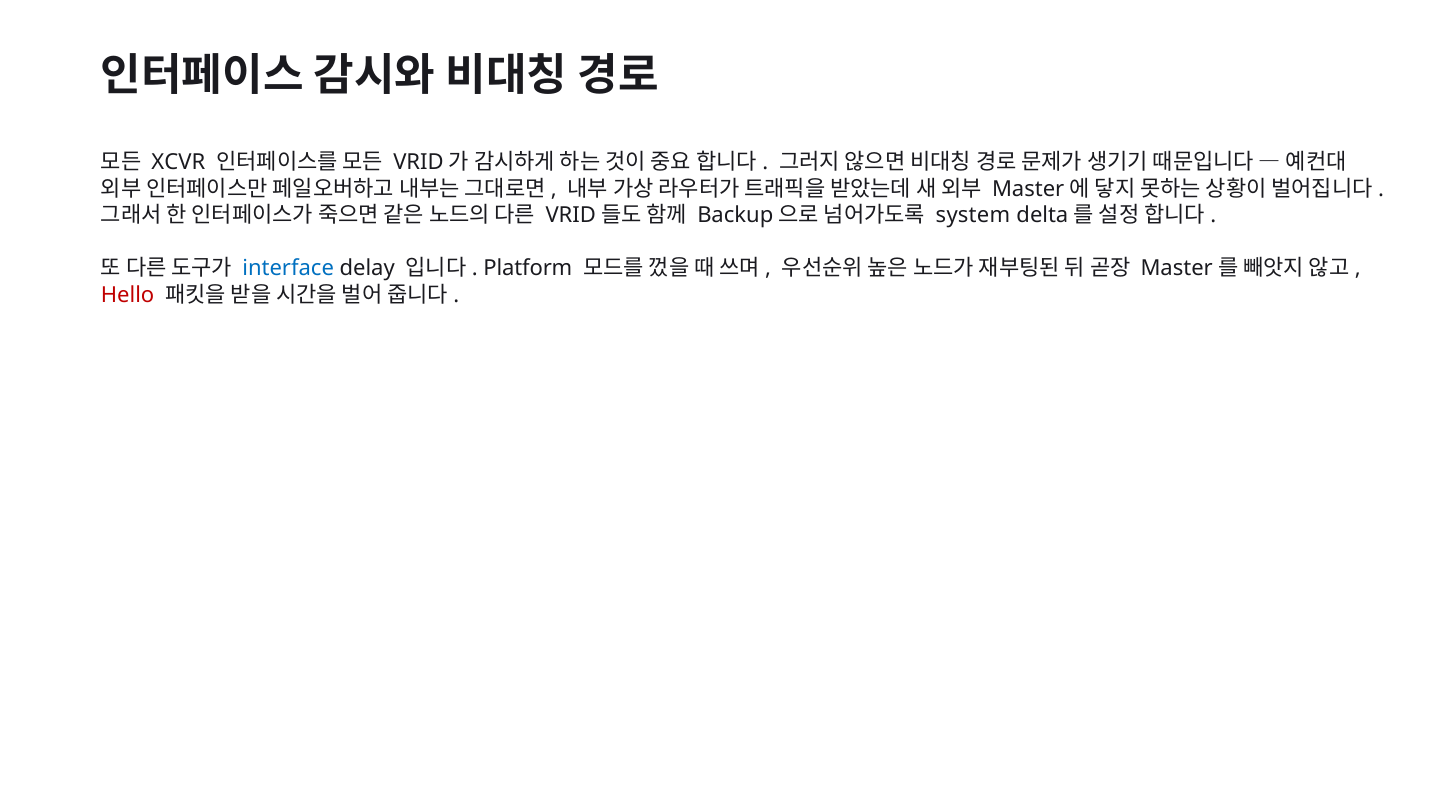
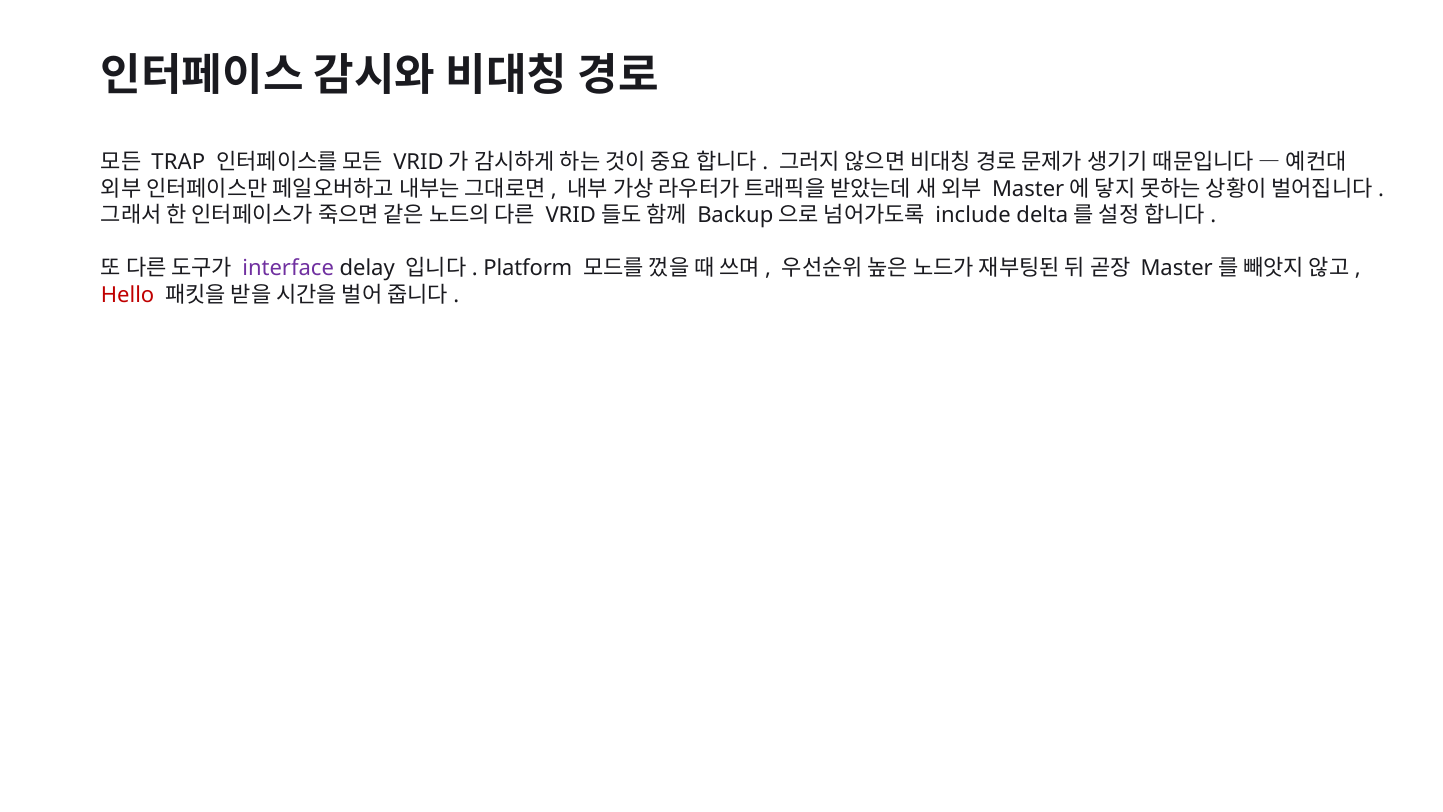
XCVR: XCVR -> TRAP
system: system -> include
interface colour: blue -> purple
